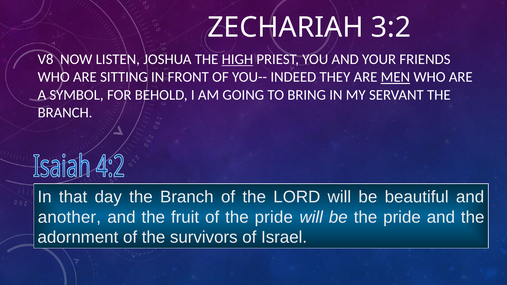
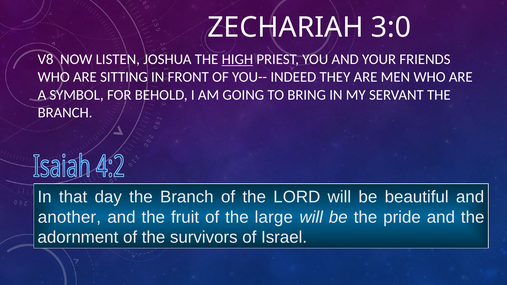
3:2: 3:2 -> 3:0
MEN underline: present -> none
of the pride: pride -> large
